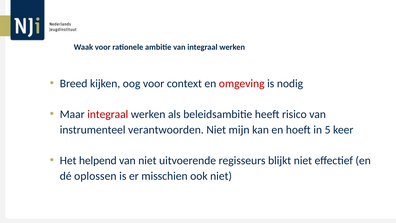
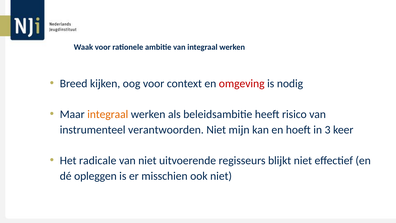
integraal at (108, 114) colour: red -> orange
5: 5 -> 3
helpend: helpend -> radicale
oplossen: oplossen -> opleggen
